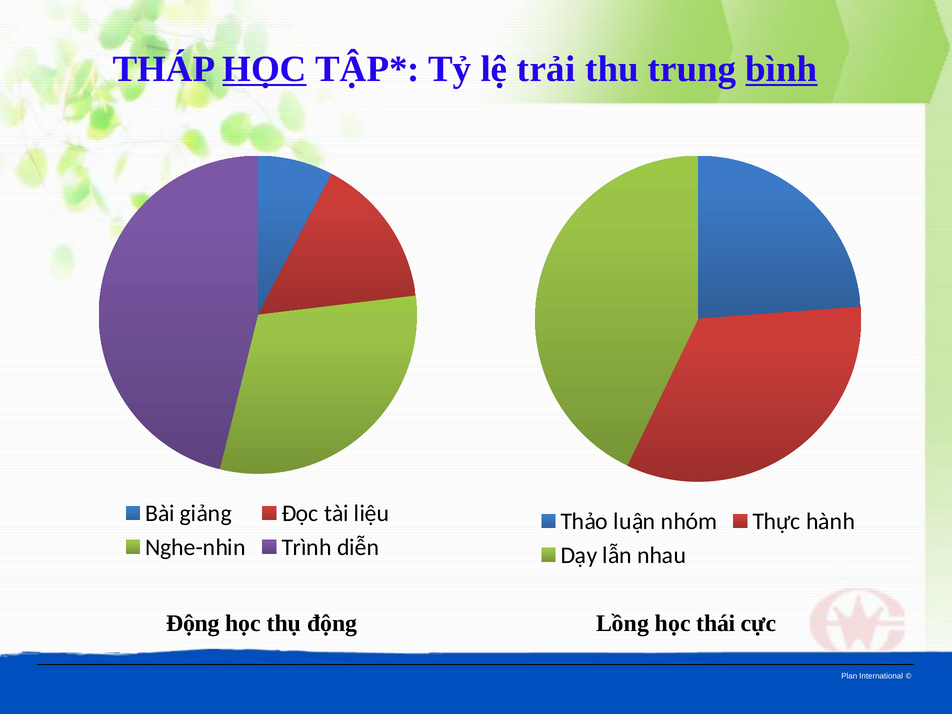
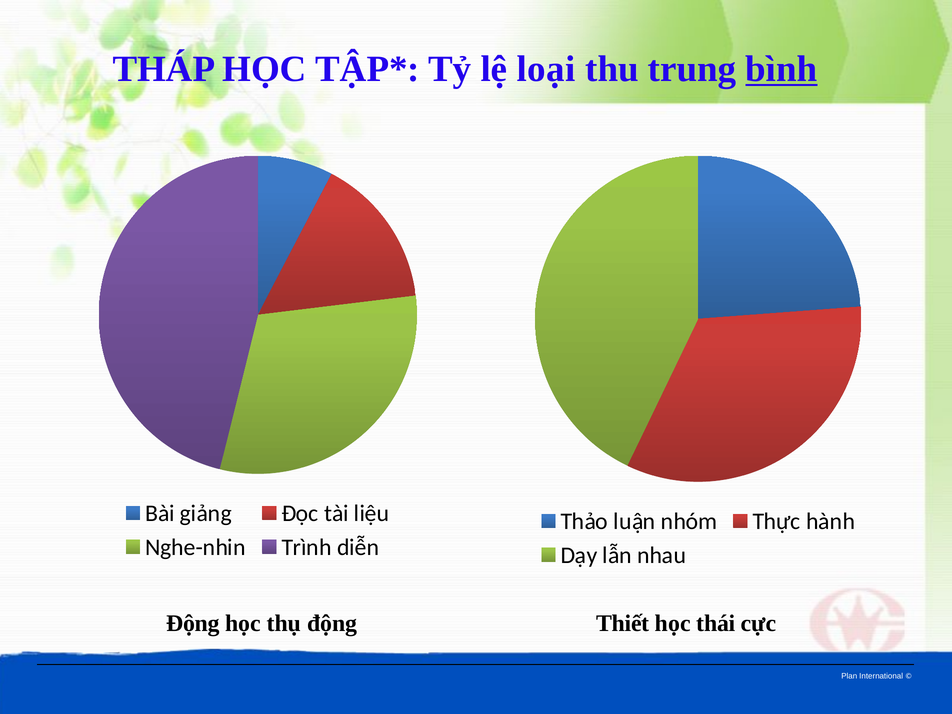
HỌC at (264, 69) underline: present -> none
trải: trải -> loại
Lồng: Lồng -> Thiết
